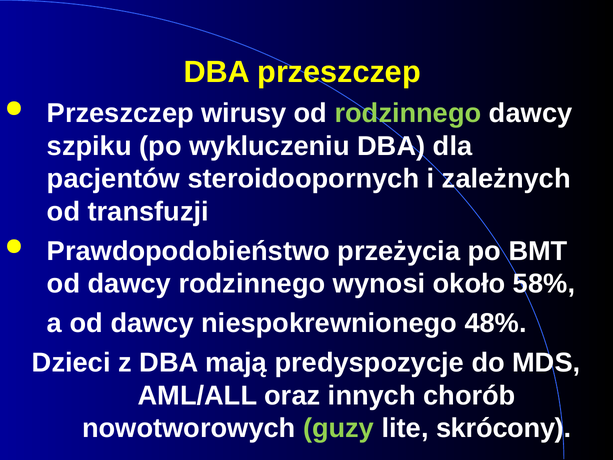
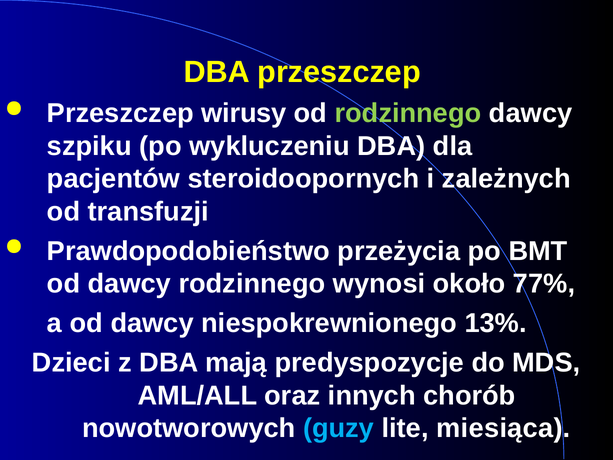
58%: 58% -> 77%
48%: 48% -> 13%
guzy colour: light green -> light blue
skrócony: skrócony -> miesiąca
